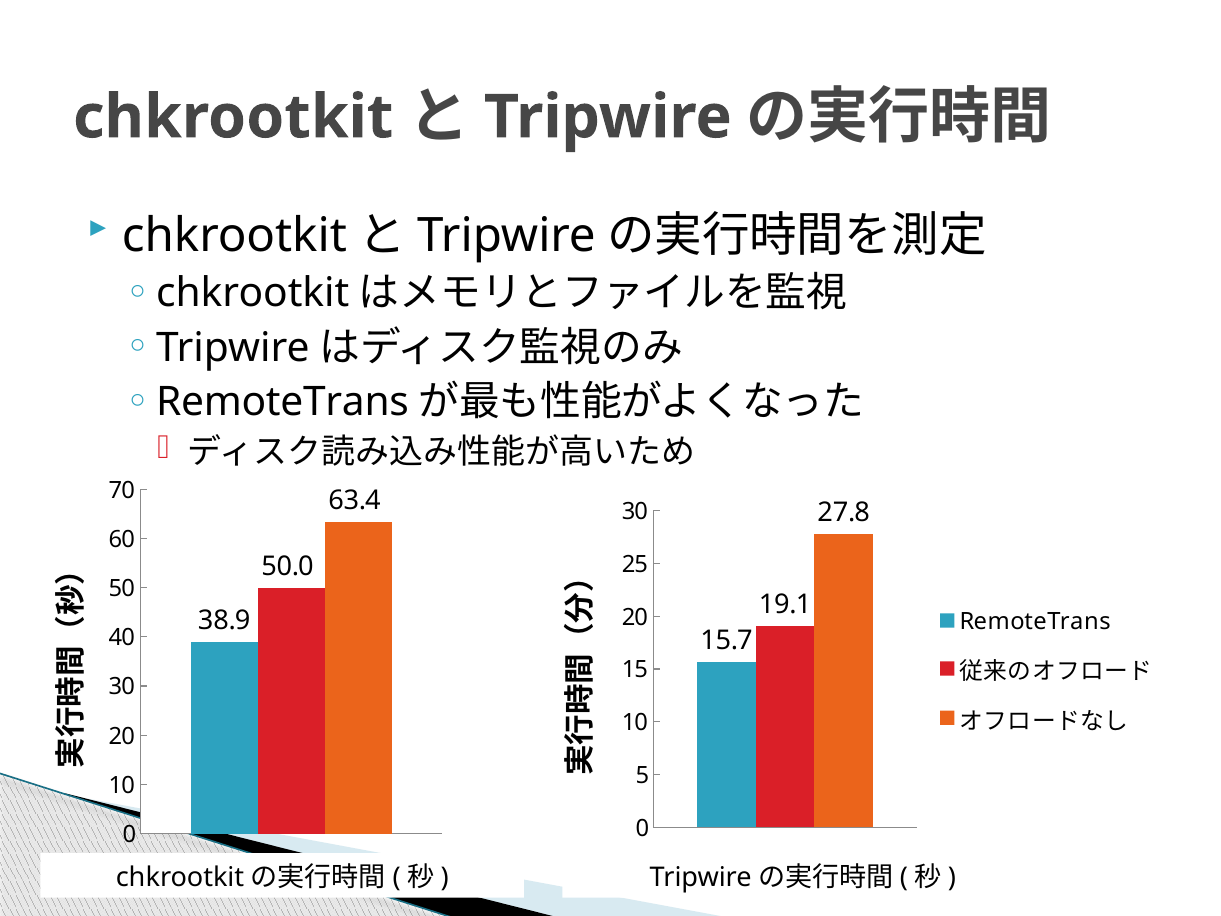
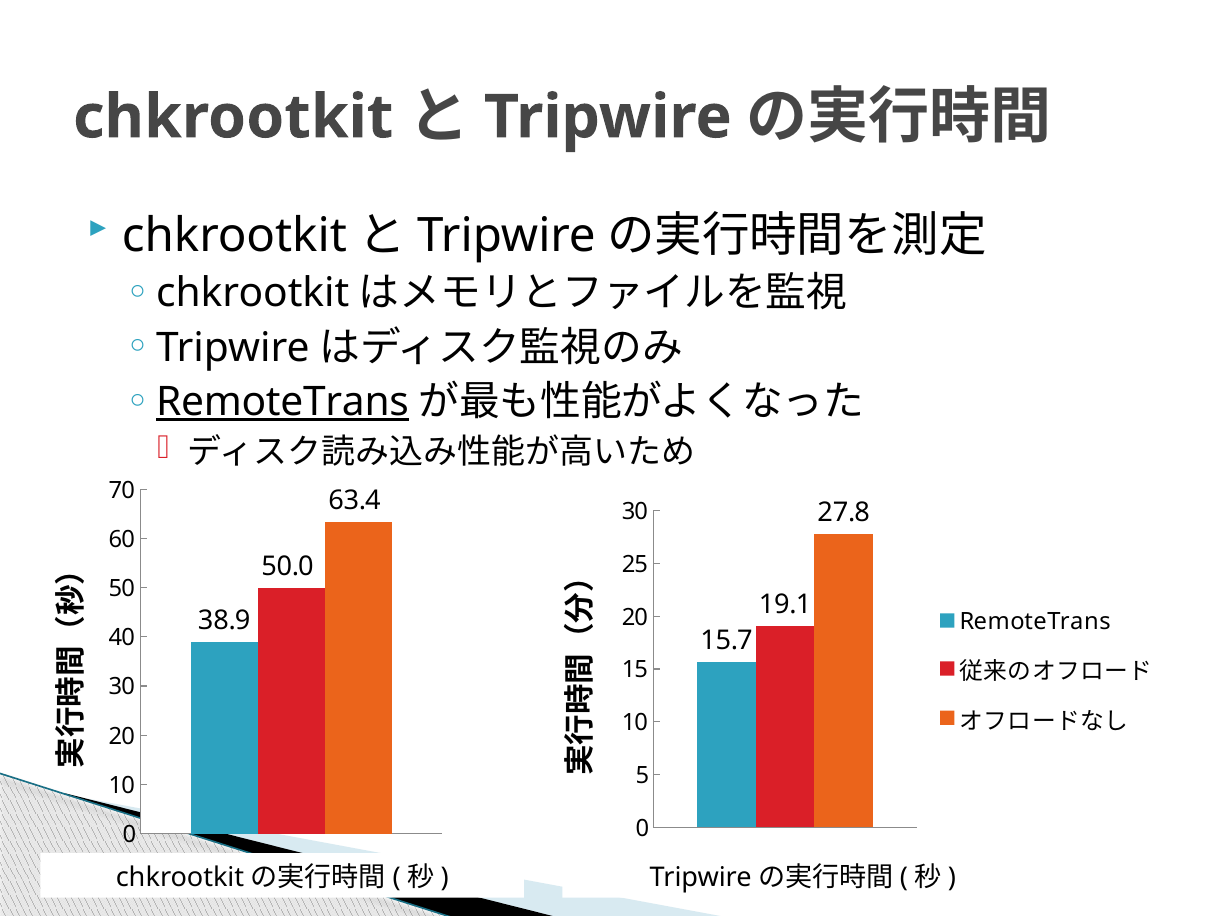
RemoteTrans at (282, 402) underline: none -> present
